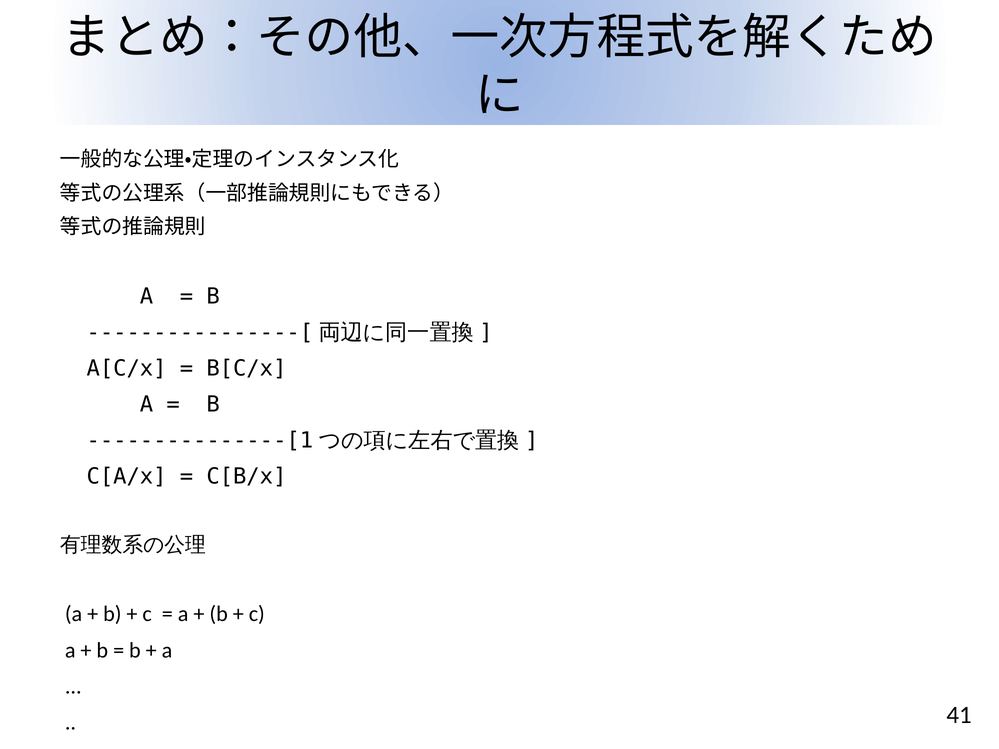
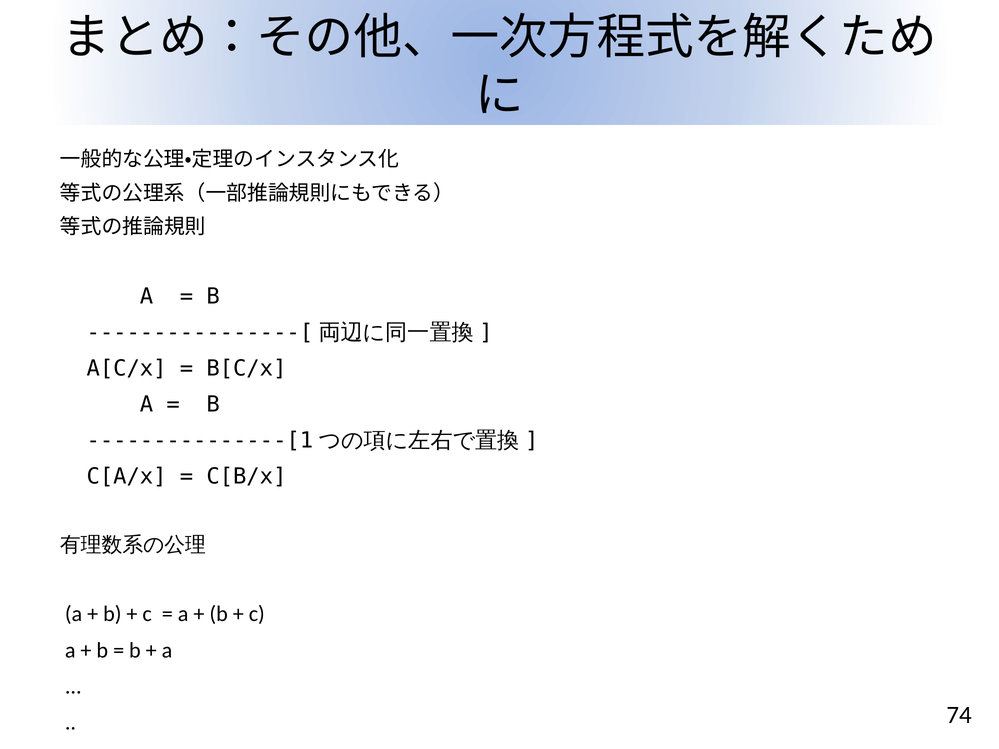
41: 41 -> 74
